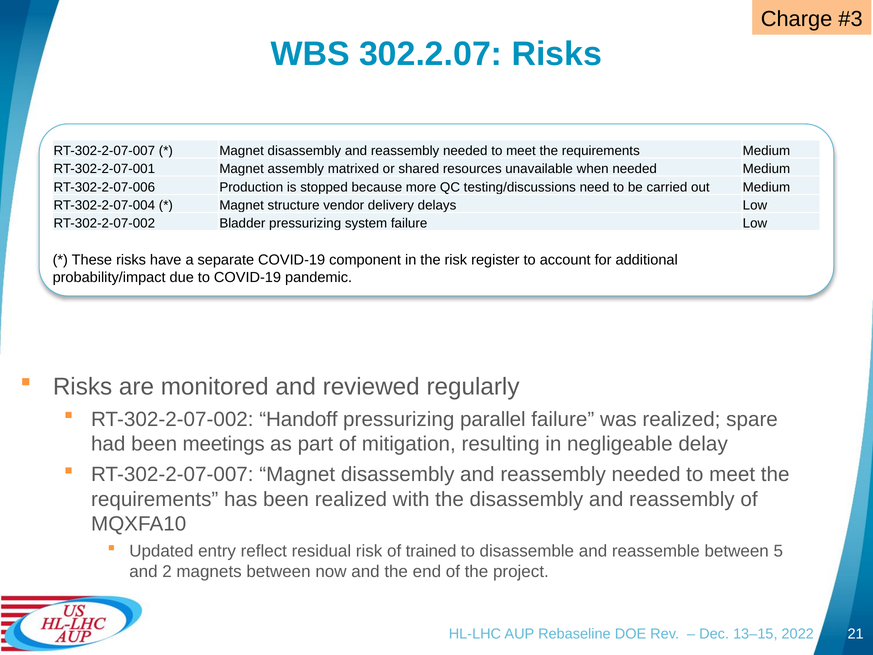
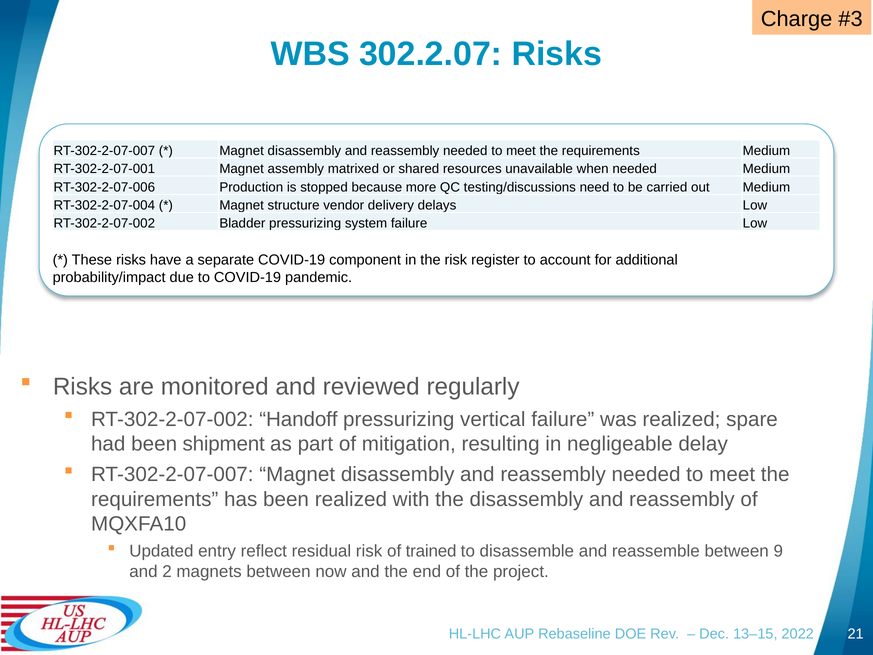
parallel: parallel -> vertical
meetings: meetings -> shipment
5: 5 -> 9
